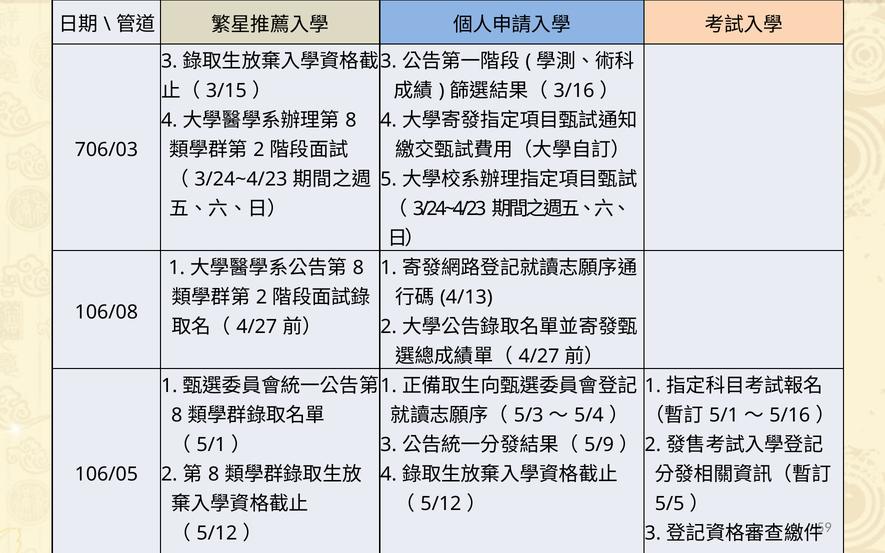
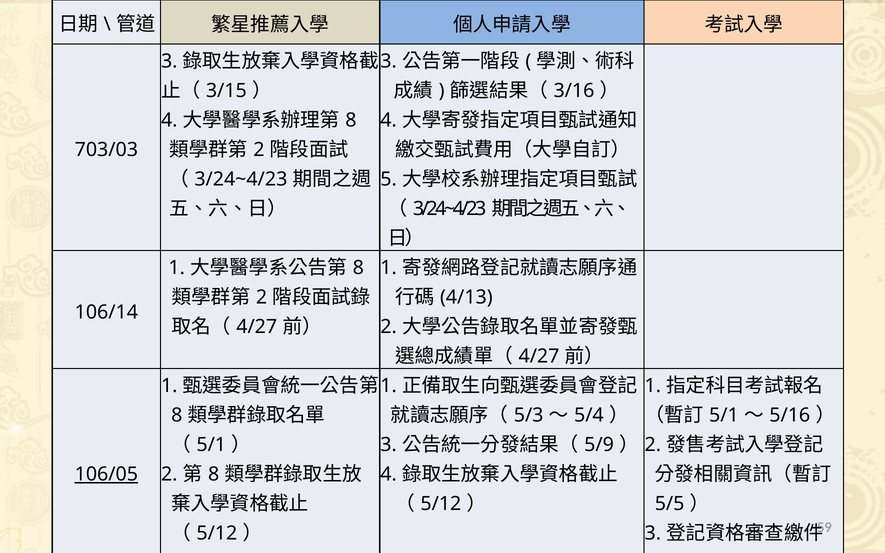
706/03: 706/03 -> 703/03
106/08: 106/08 -> 106/14
106/05 underline: none -> present
